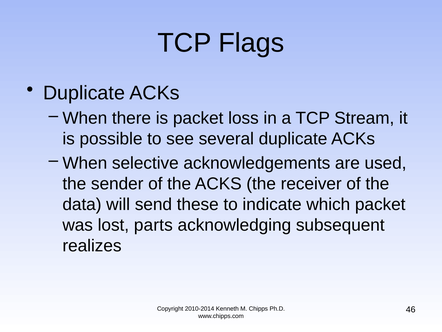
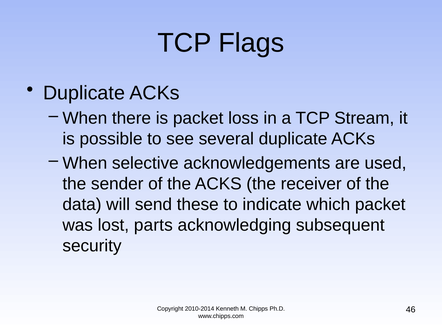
realizes: realizes -> security
